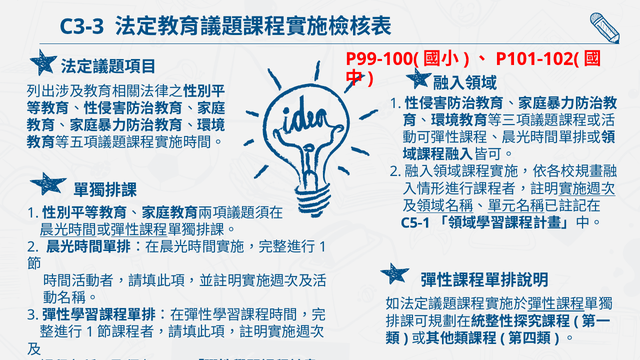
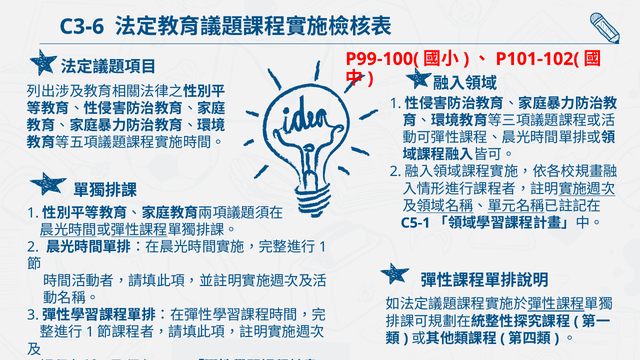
C3-3: C3-3 -> C3-6
